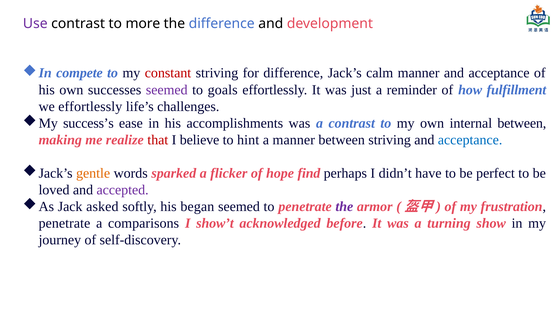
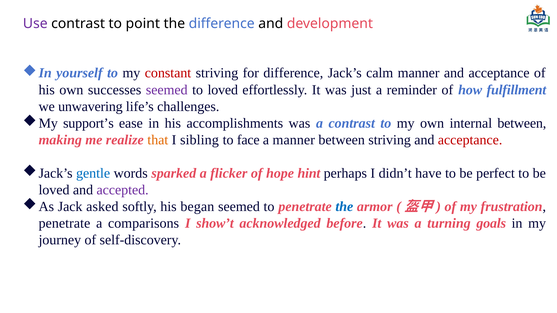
more: more -> point
compete: compete -> yourself
to goals: goals -> loved
we effortlessly: effortlessly -> unwavering
success’s: success’s -> support’s
that colour: red -> orange
believe: believe -> sibling
hint: hint -> face
acceptance at (470, 140) colour: blue -> red
gentle colour: orange -> blue
find: find -> hint
the at (344, 207) colour: purple -> blue
show: show -> goals
